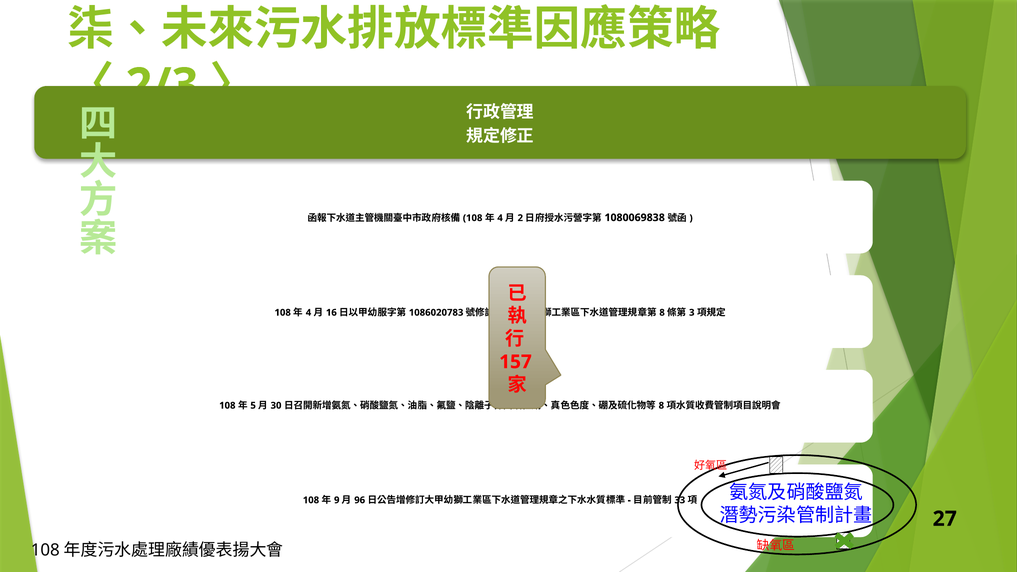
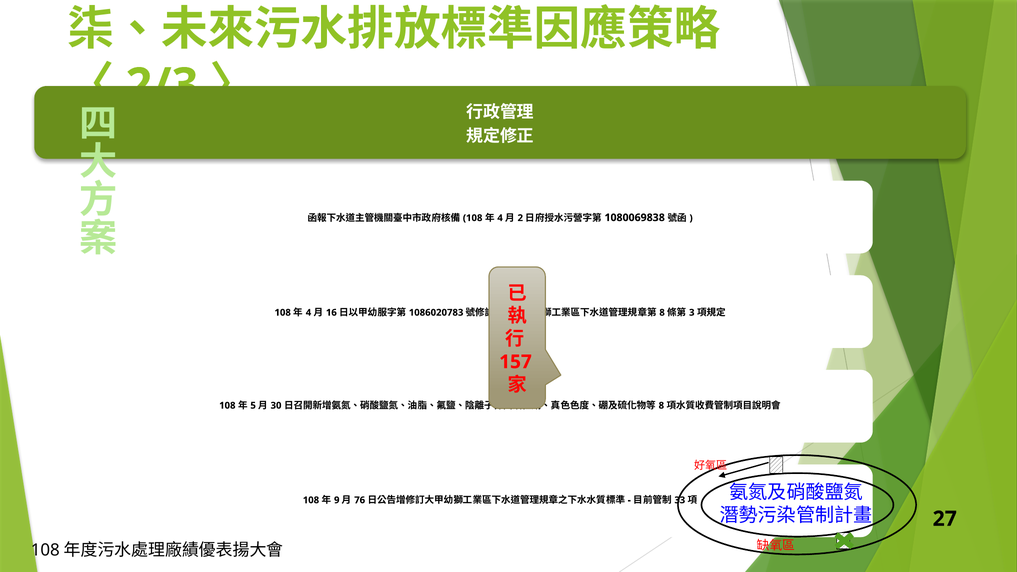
96: 96 -> 76
